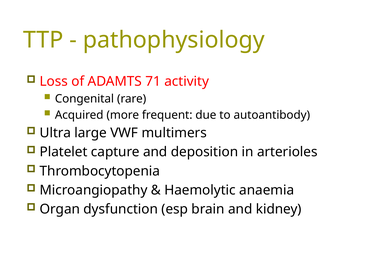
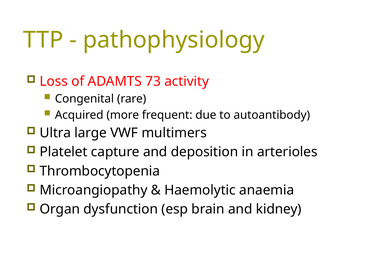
71: 71 -> 73
